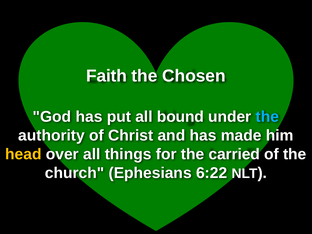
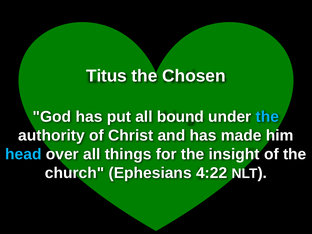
Faith: Faith -> Titus
head colour: yellow -> light blue
carried: carried -> insight
6:22: 6:22 -> 4:22
